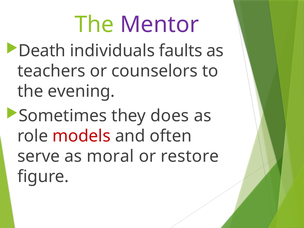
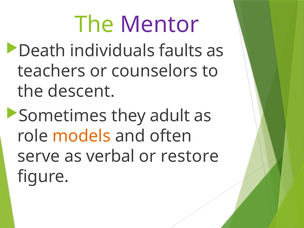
evening: evening -> descent
does: does -> adult
models colour: red -> orange
moral: moral -> verbal
